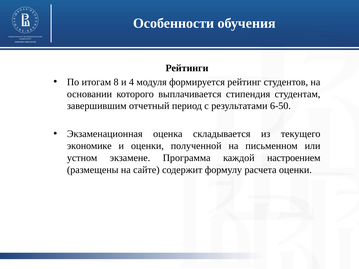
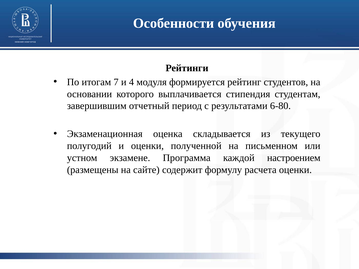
8: 8 -> 7
6-50: 6-50 -> 6-80
экономике: экономике -> полугодий
